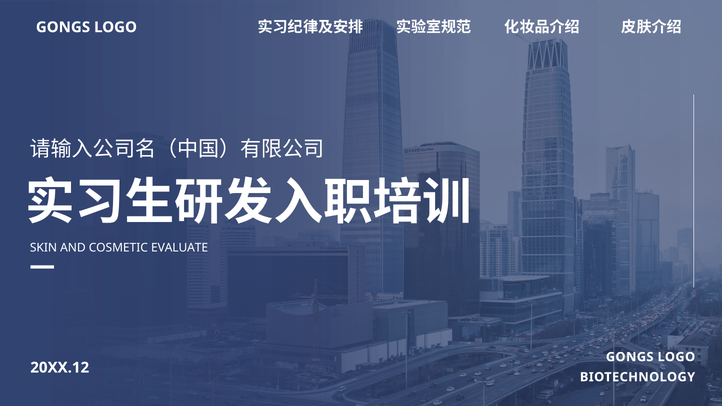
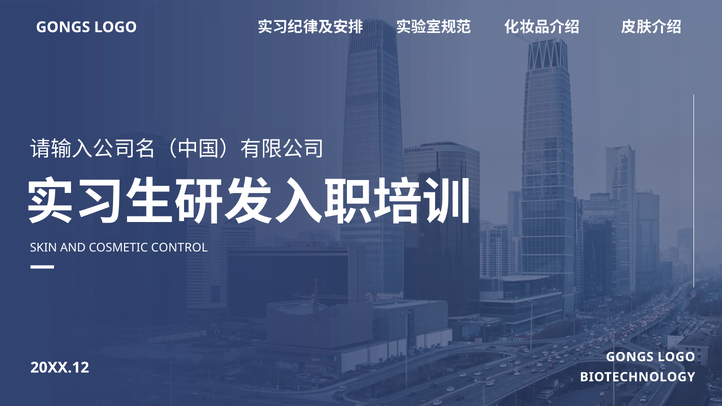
EVALUATE: EVALUATE -> CONTROL
